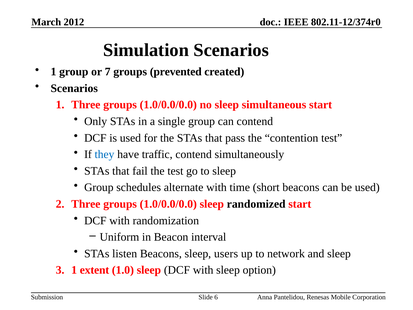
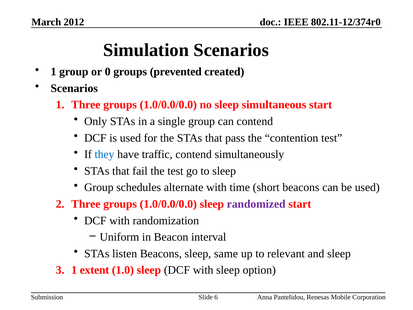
7: 7 -> 0
randomized colour: black -> purple
users: users -> same
network: network -> relevant
